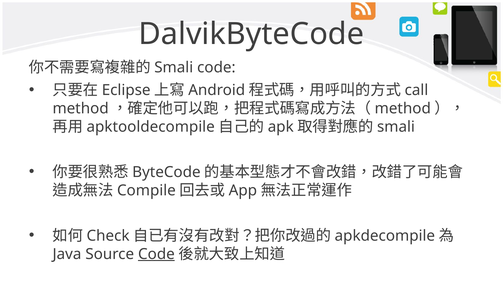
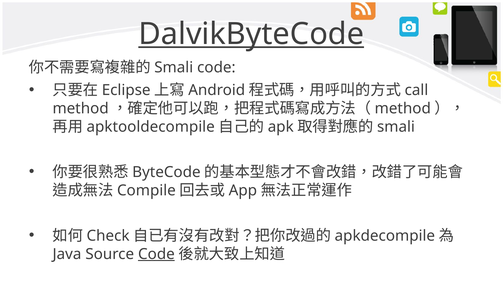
DalvikByteCode underline: none -> present
